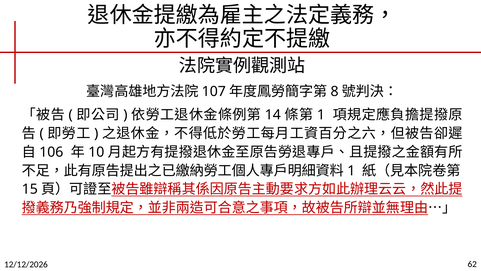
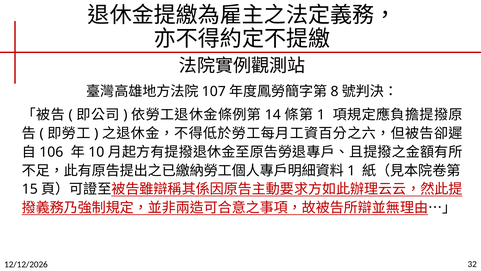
62: 62 -> 32
